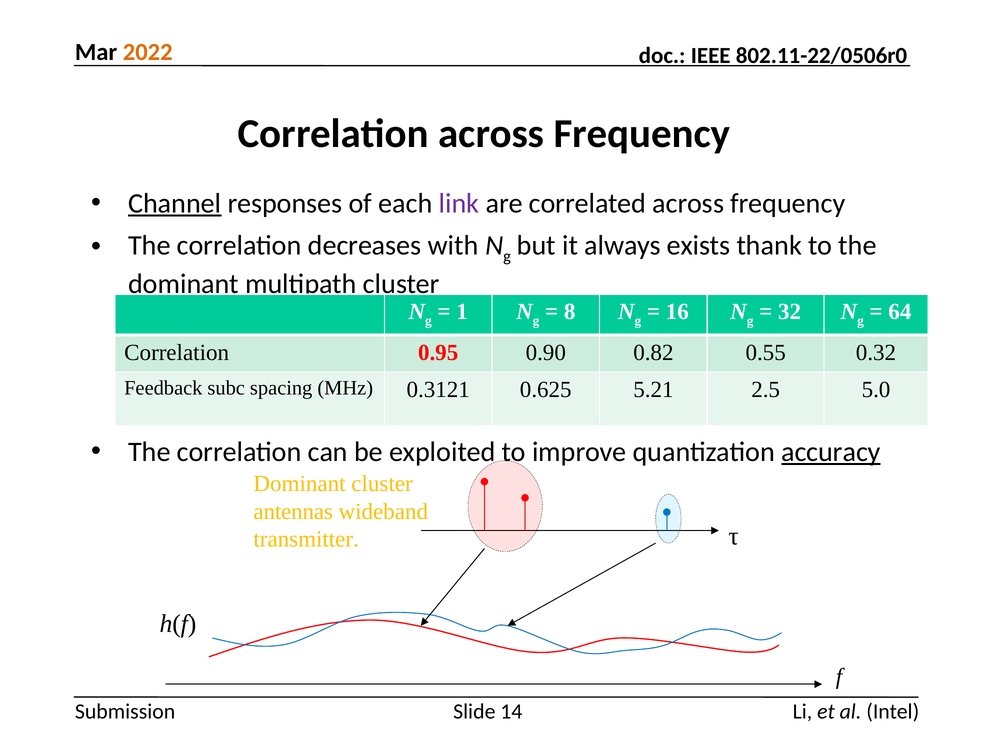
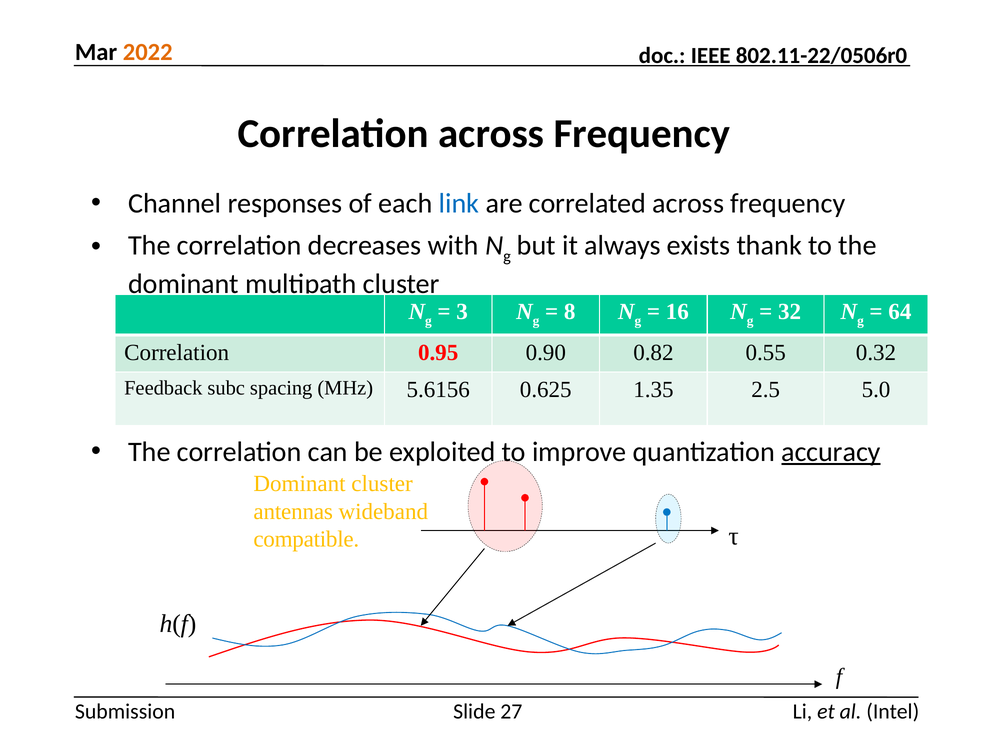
Channel underline: present -> none
link colour: purple -> blue
1: 1 -> 3
0.3121: 0.3121 -> 5.6156
5.21: 5.21 -> 1.35
transmitter: transmitter -> compatible
14: 14 -> 27
